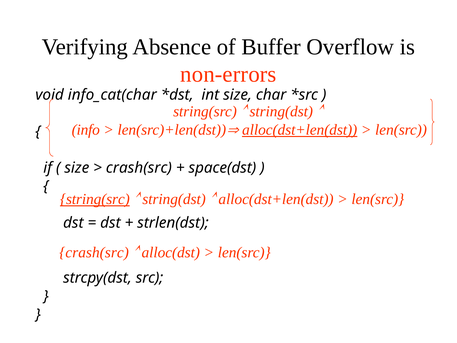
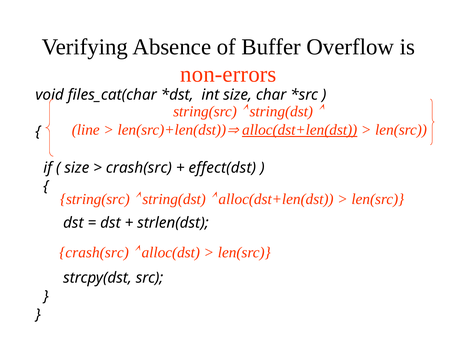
info_cat(char: info_cat(char -> files_cat(char
info: info -> line
space(dst: space(dst -> effect(dst
string(src at (95, 199) underline: present -> none
